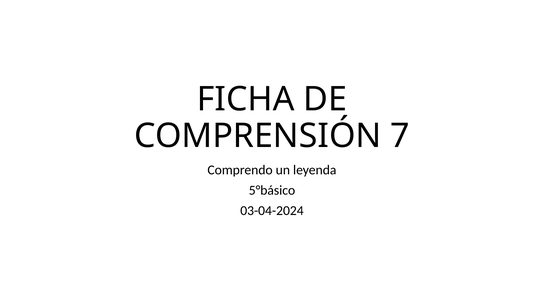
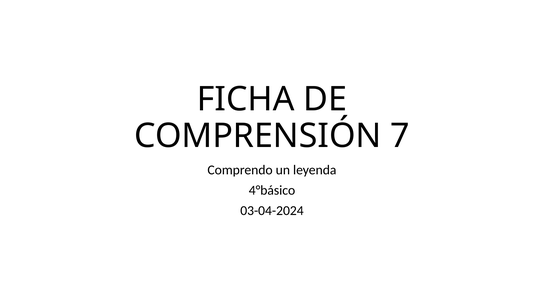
5°básico: 5°básico -> 4°básico
